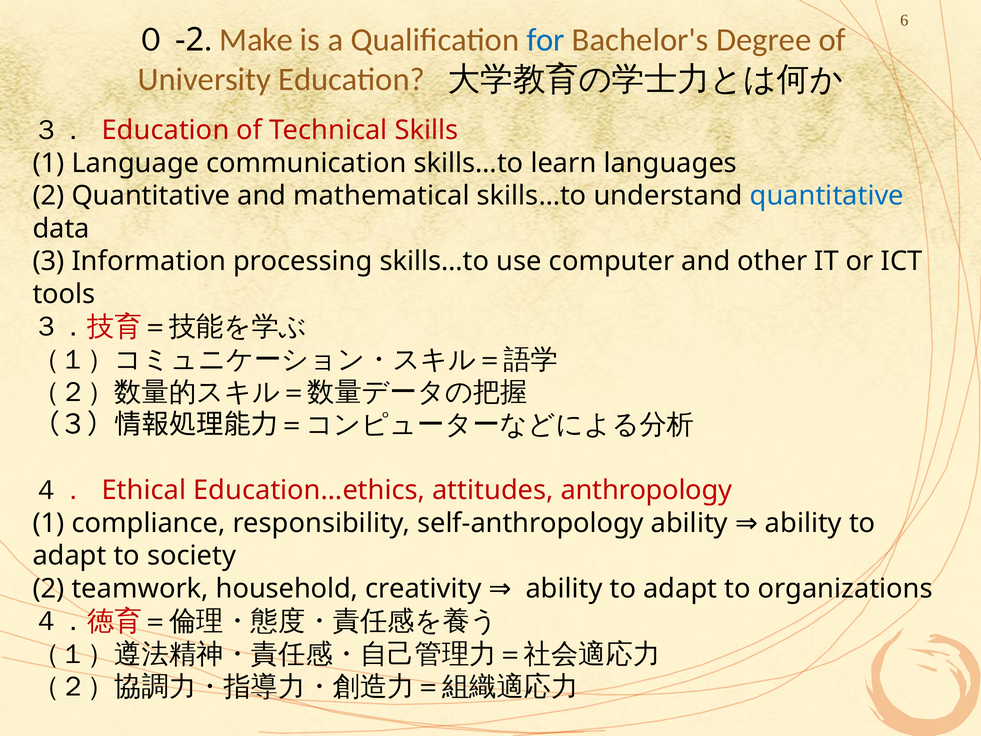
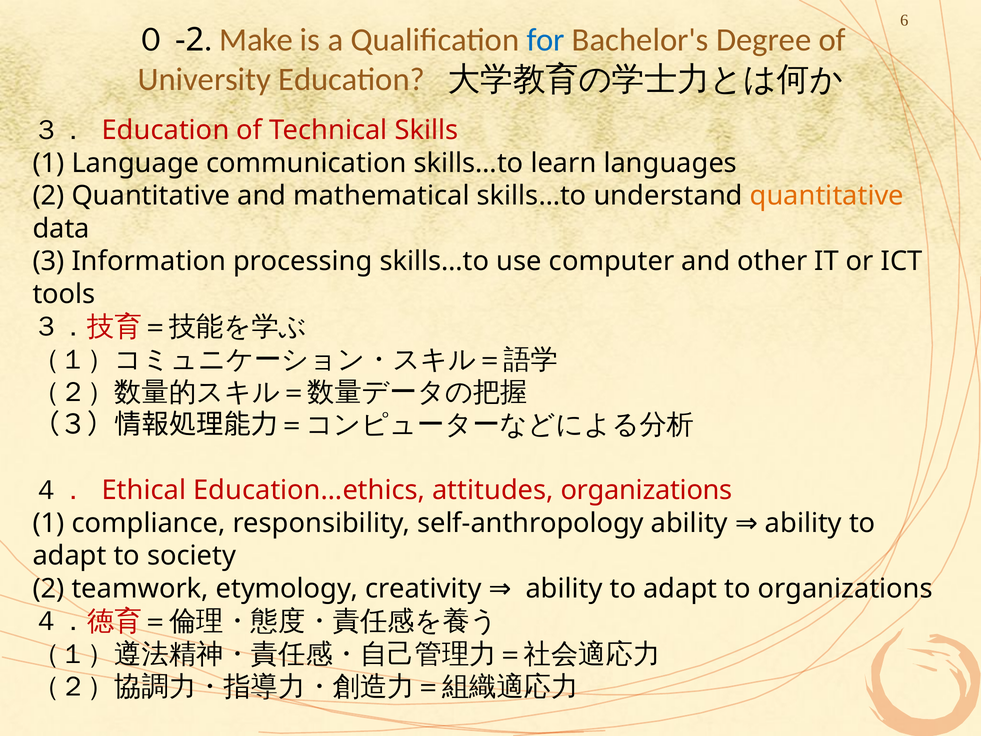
quantitative at (827, 196) colour: blue -> orange
attitudes anthropology: anthropology -> organizations
household: household -> etymology
